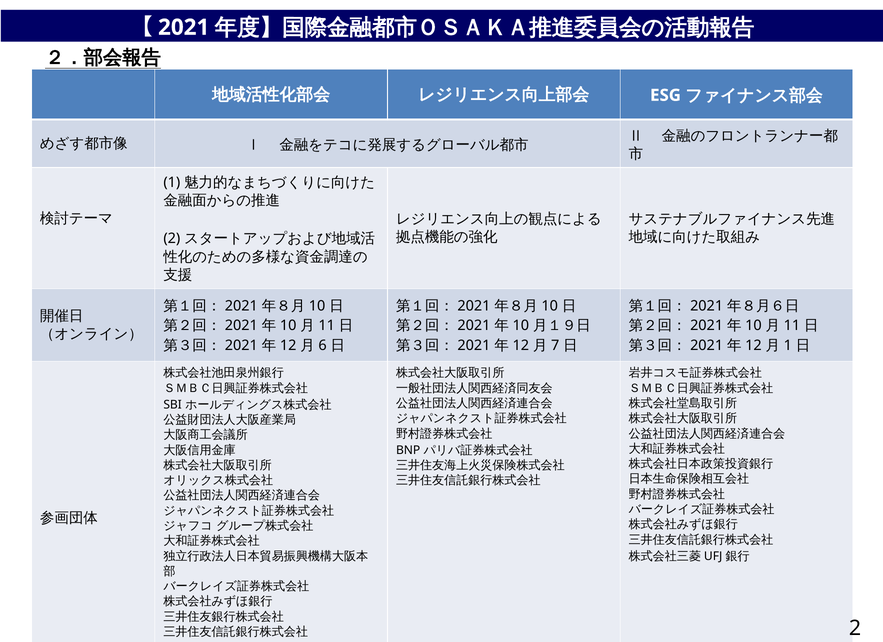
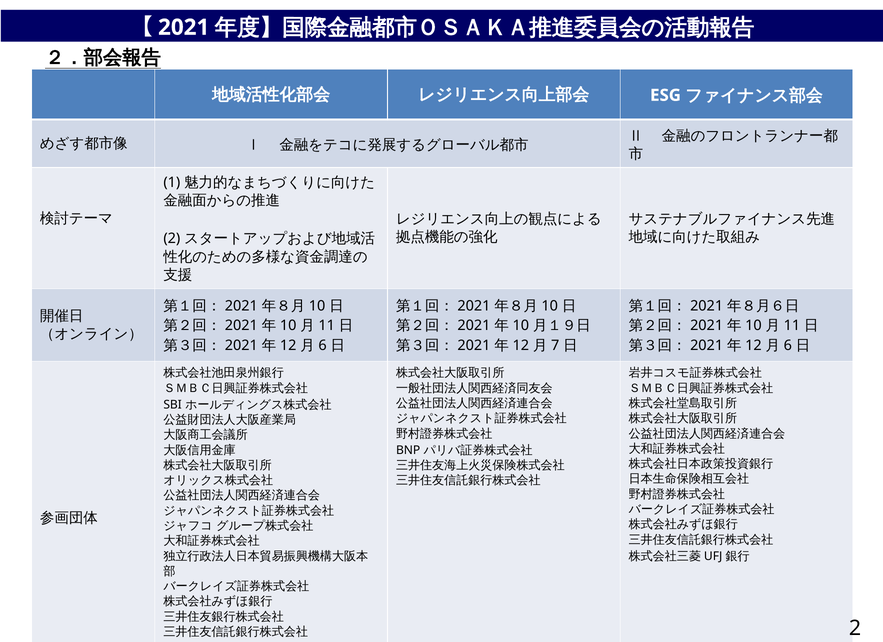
1 at (788, 345): 1 -> 6
